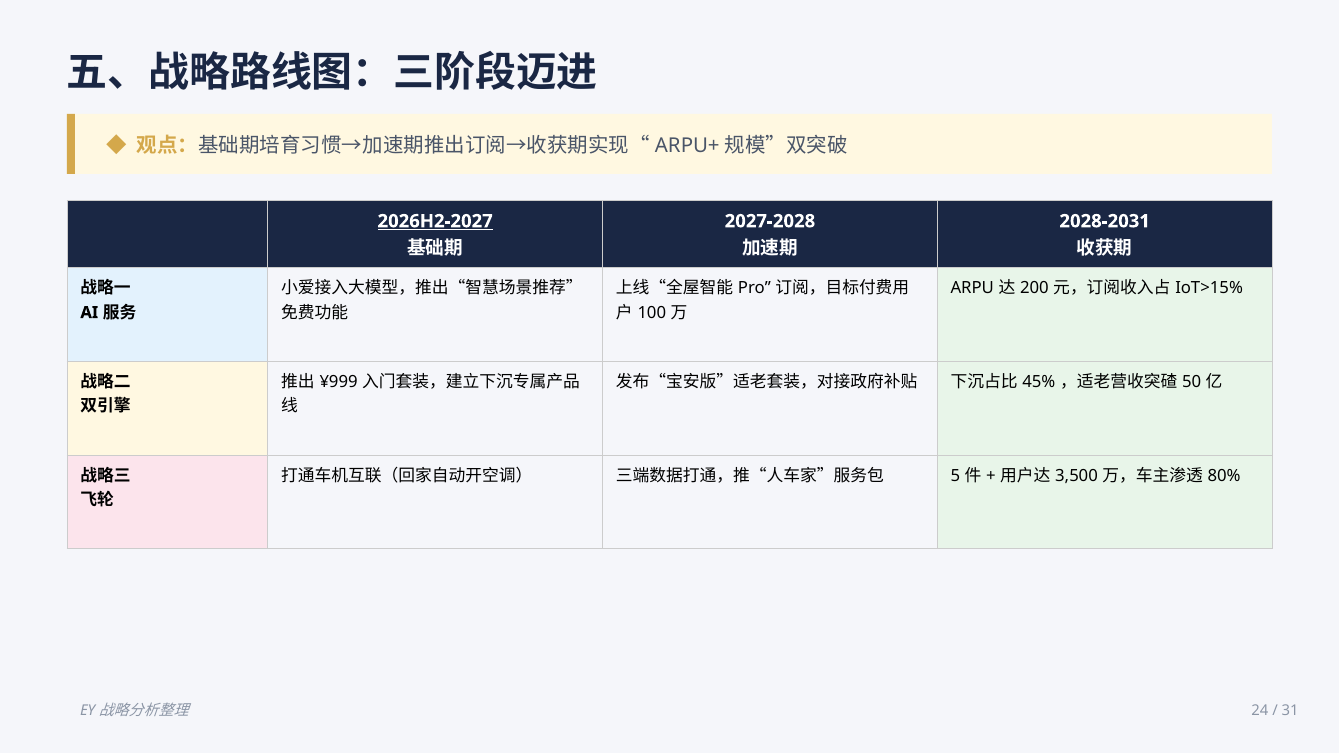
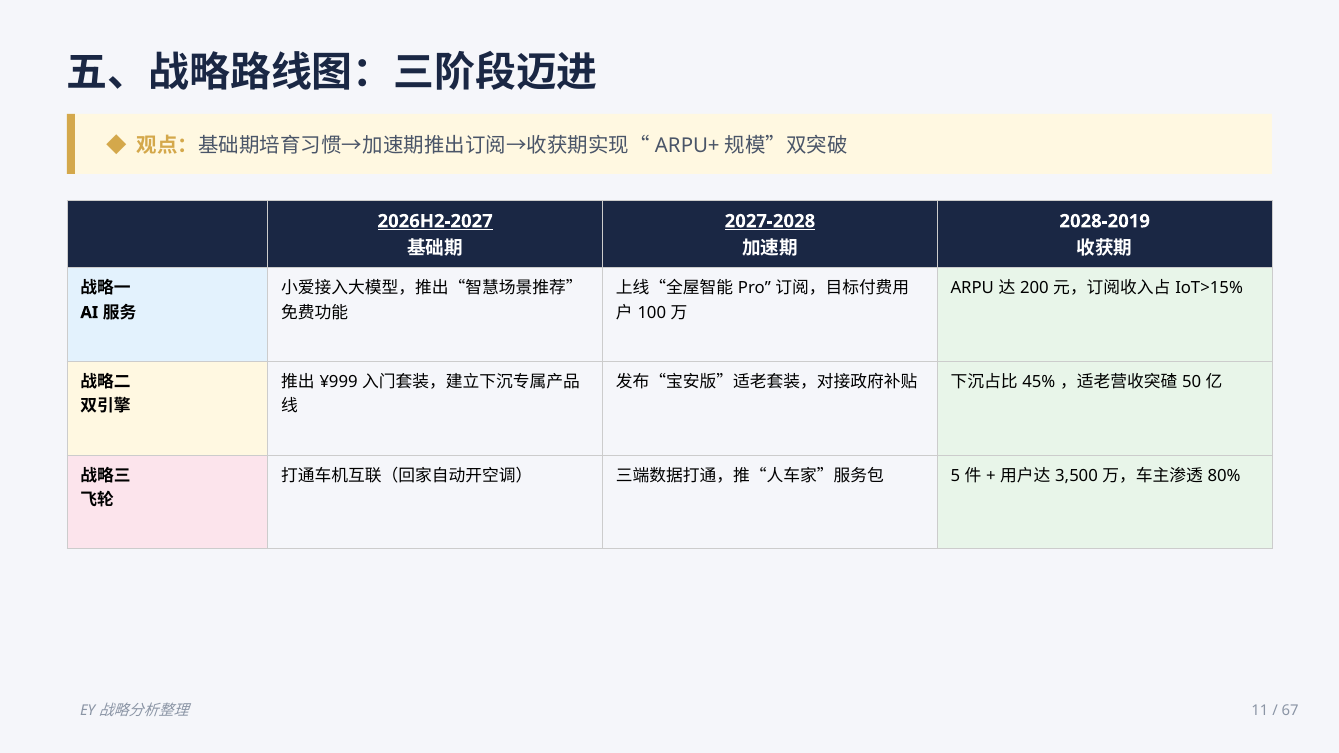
2027-2028 underline: none -> present
2028-2031: 2028-2031 -> 2028-2019
24: 24 -> 11
31: 31 -> 67
